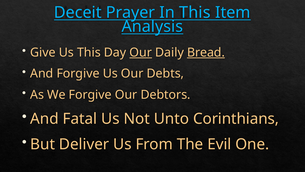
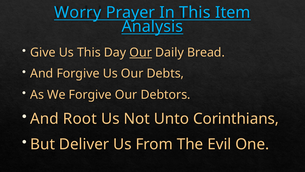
Deceit: Deceit -> Worry
Bread underline: present -> none
Fatal: Fatal -> Root
